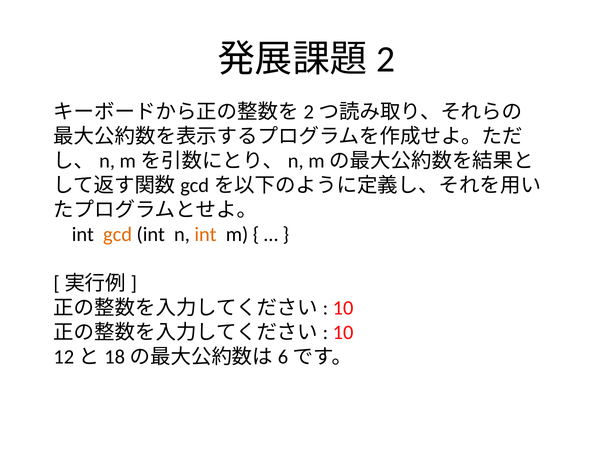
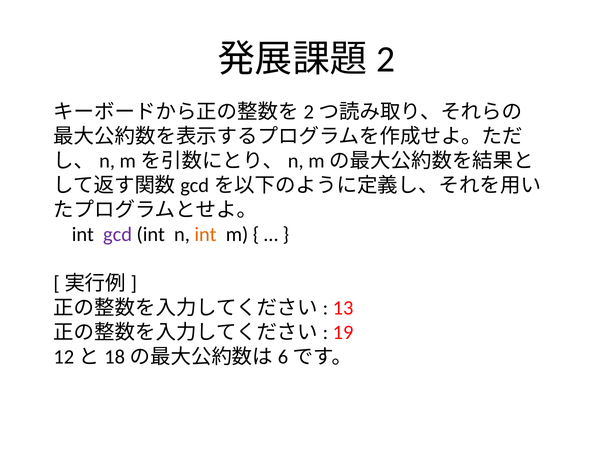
gcd colour: orange -> purple
10 at (343, 308): 10 -> 13
10 at (343, 332): 10 -> 19
